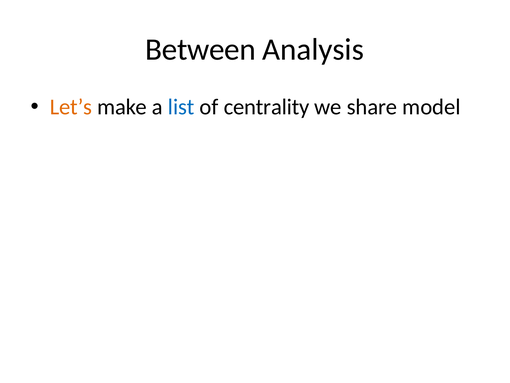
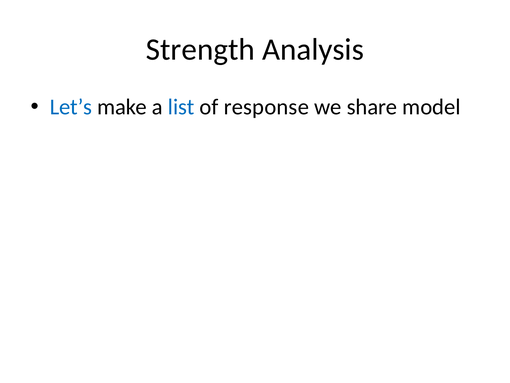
Between: Between -> Strength
Let’s colour: orange -> blue
centrality: centrality -> response
